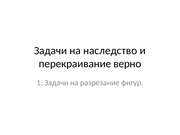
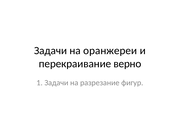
наследство: наследство -> оранжереи
